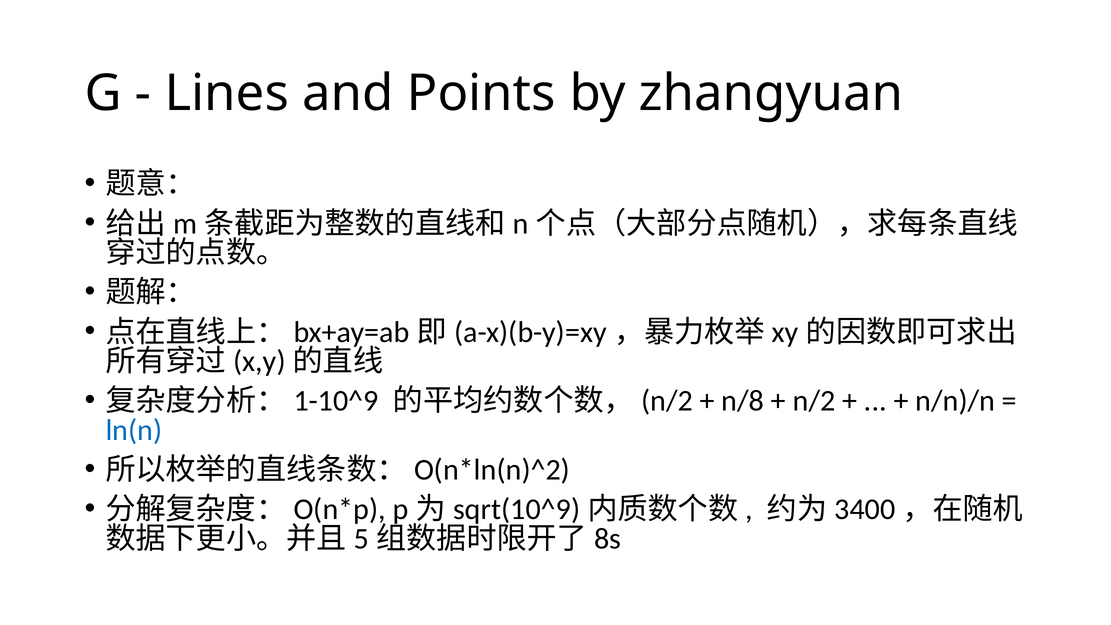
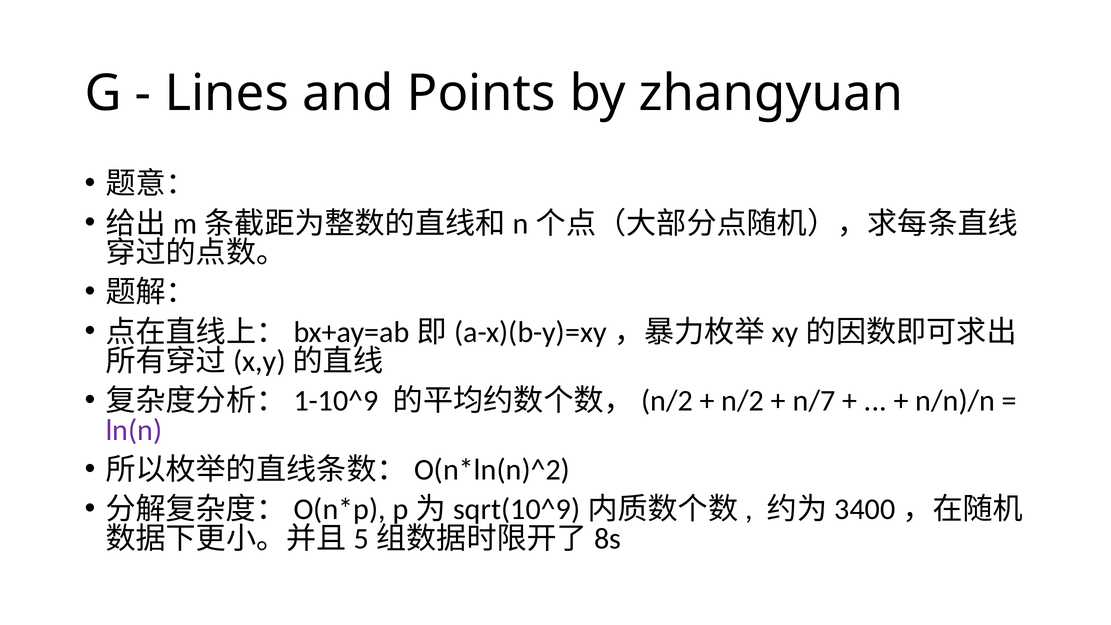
n/8: n/8 -> n/2
n/2: n/2 -> n/7
ln(n colour: blue -> purple
